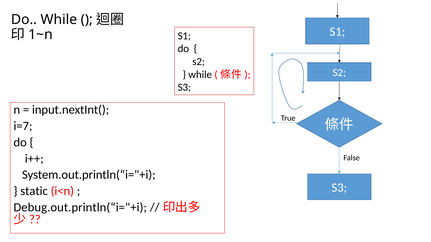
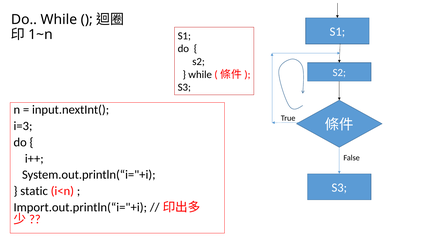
i=7: i=7 -> i=3
Debug.out.println(“i="+i: Debug.out.println(“i="+i -> Import.out.println(“i="+i
